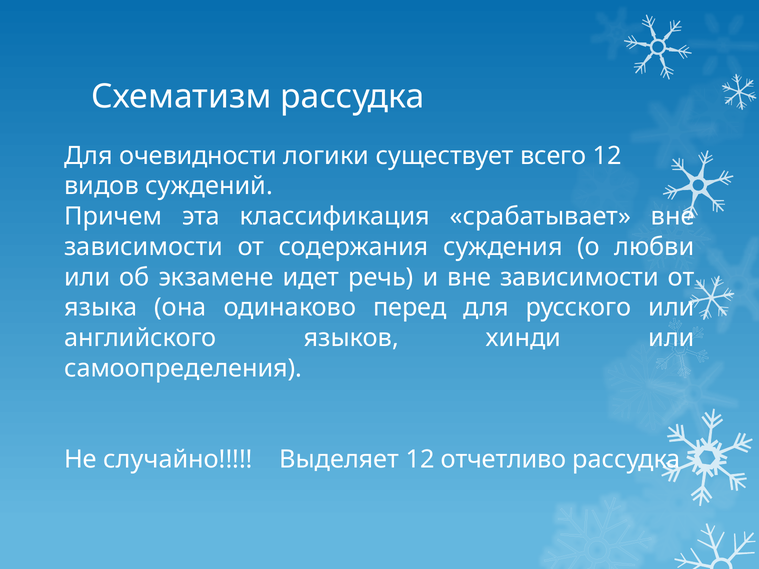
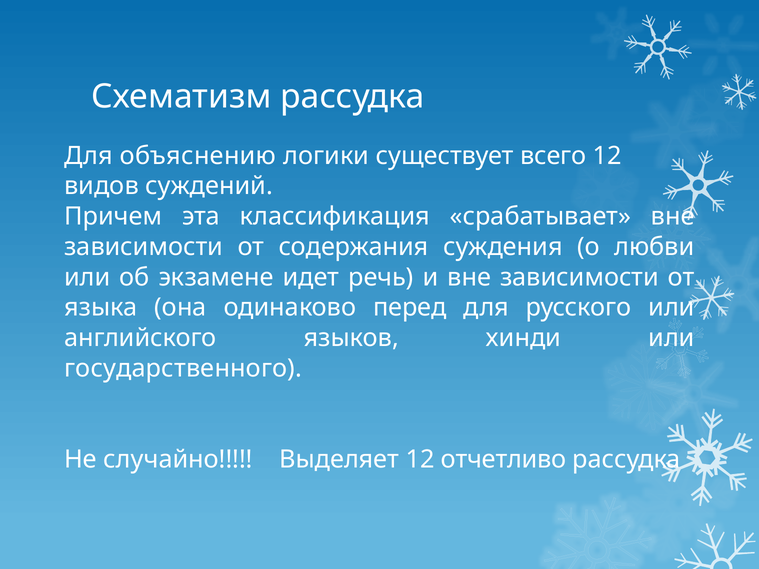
очевидности: очевидности -> объяснению
самоопределения: самоопределения -> государственного
